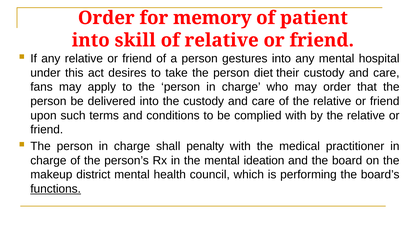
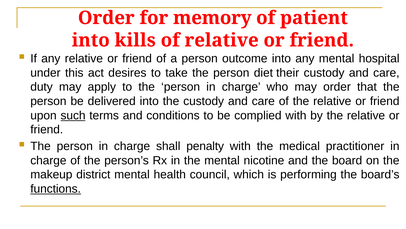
skill: skill -> kills
gestures: gestures -> outcome
fans: fans -> duty
such underline: none -> present
ideation: ideation -> nicotine
